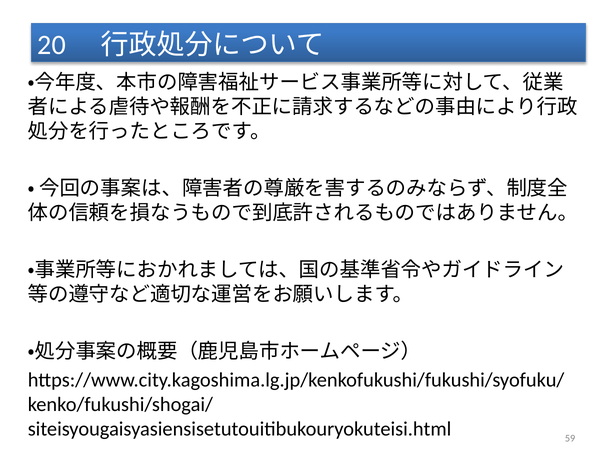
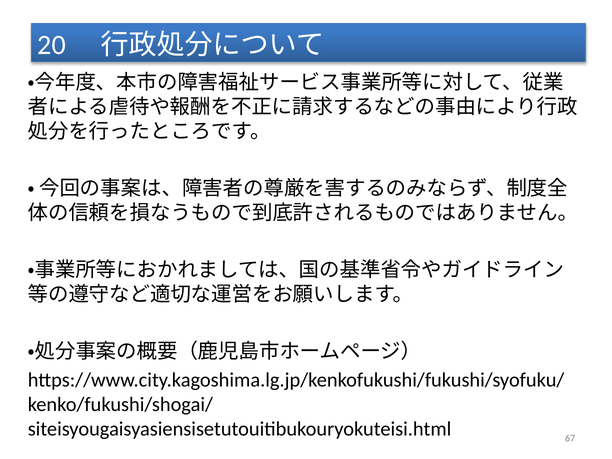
59: 59 -> 67
